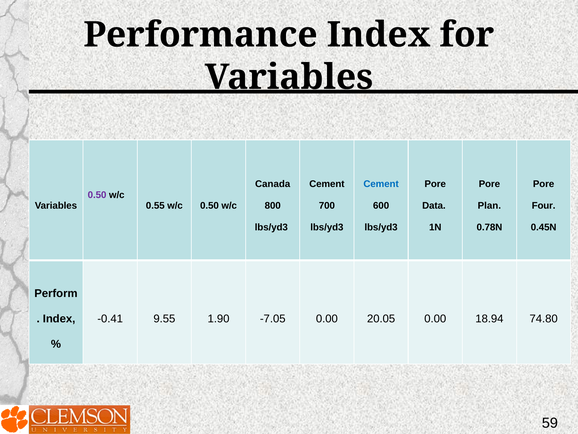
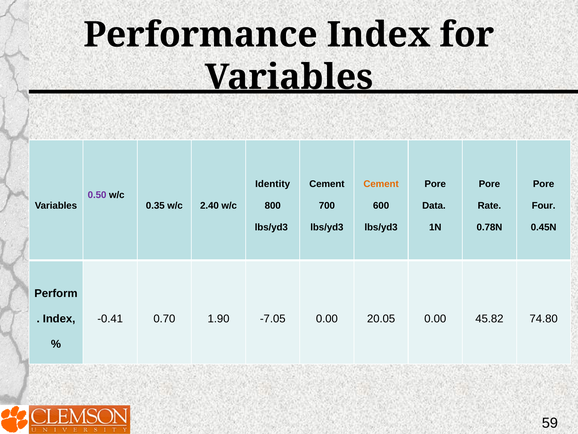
Canada: Canada -> Identity
Cement at (381, 184) colour: blue -> orange
0.55: 0.55 -> 0.35
w/c 0.50: 0.50 -> 2.40
Plan: Plan -> Rate
9.55: 9.55 -> 0.70
18.94: 18.94 -> 45.82
